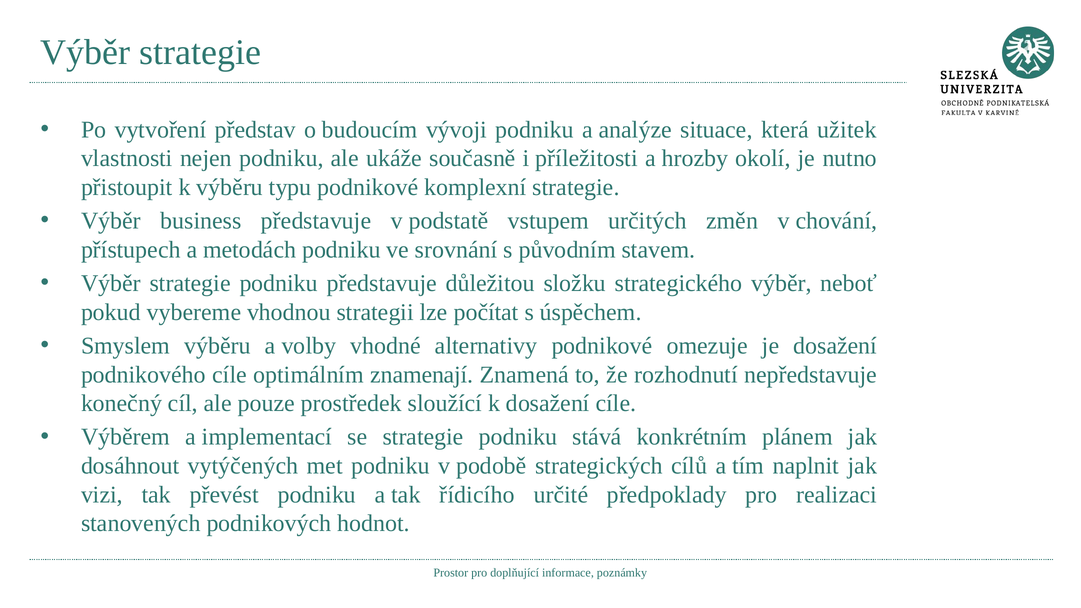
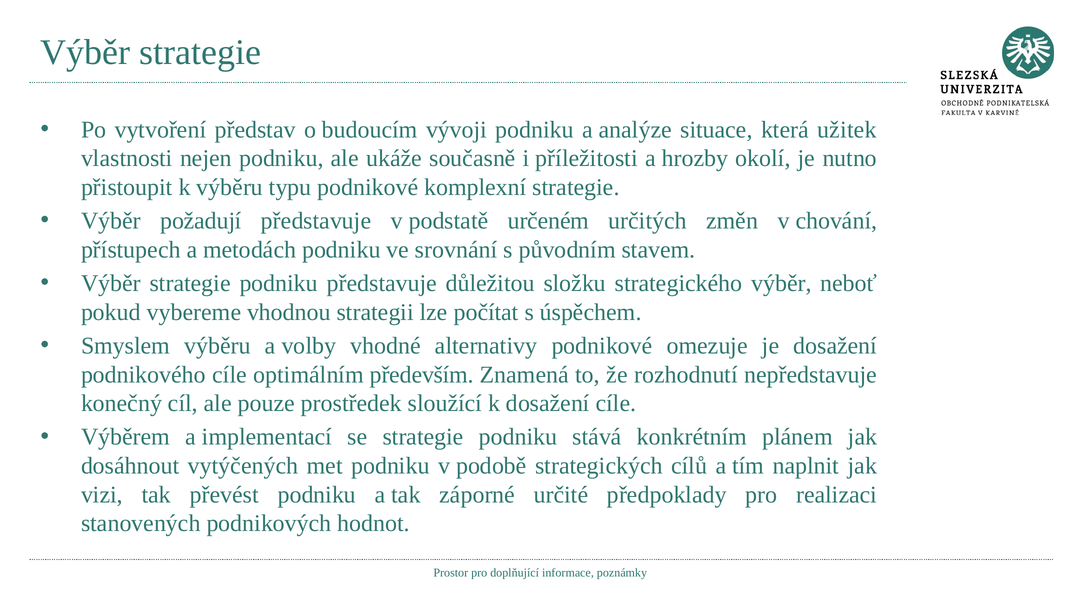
business: business -> požadují
vstupem: vstupem -> určeném
znamenají: znamenají -> především
řídicího: řídicího -> záporné
